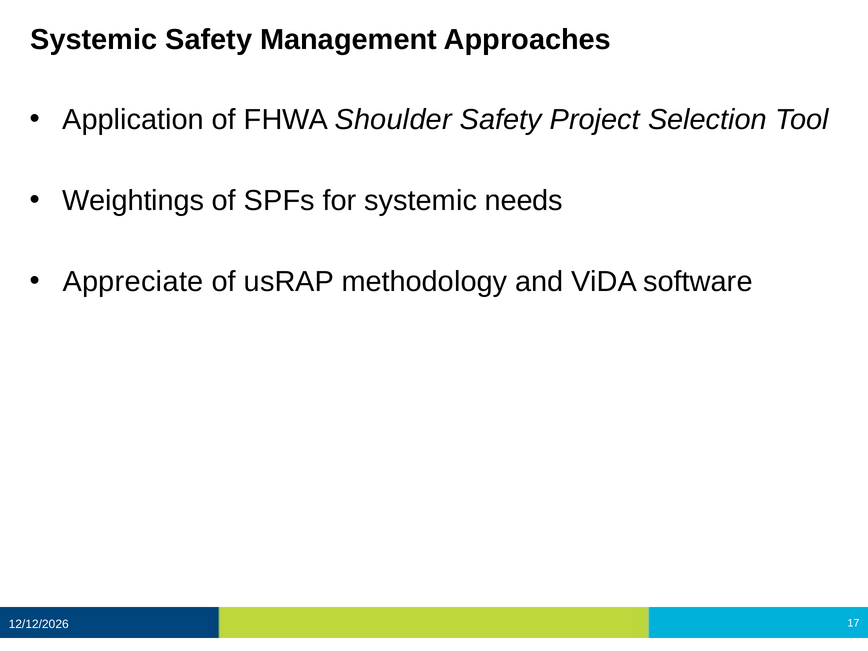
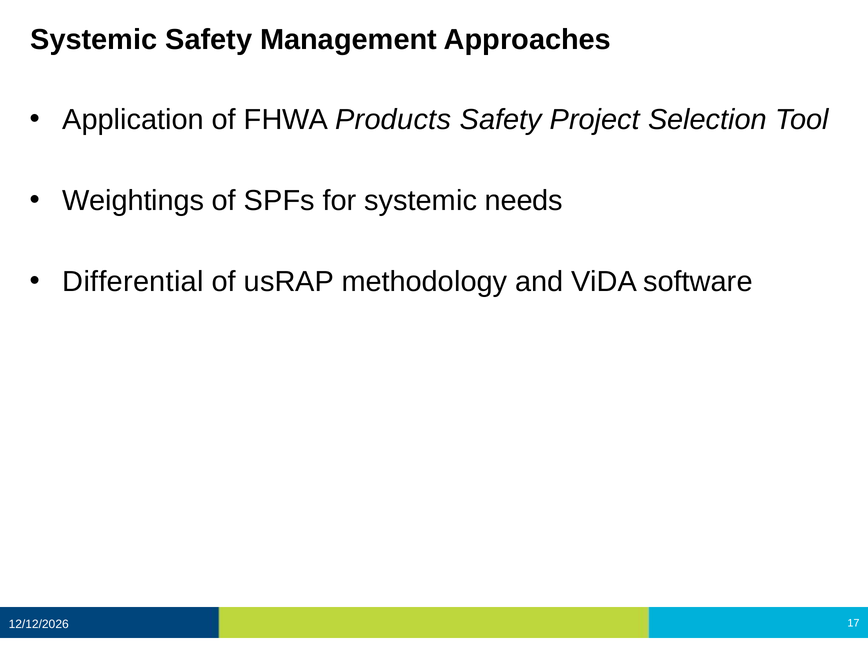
Shoulder: Shoulder -> Products
Appreciate: Appreciate -> Differential
